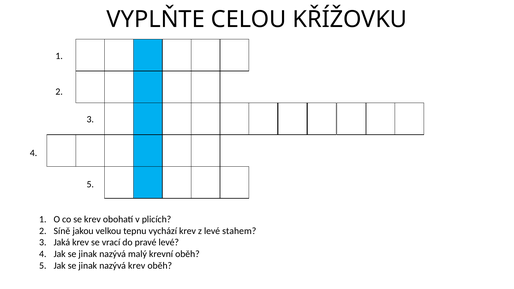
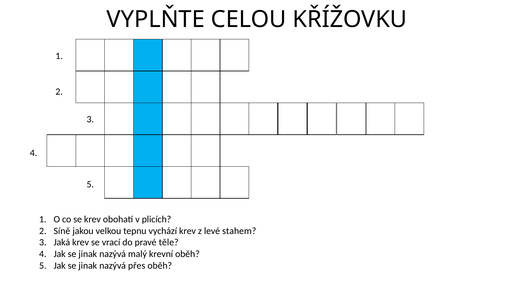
pravé levé: levé -> těle
nazývá krev: krev -> přes
